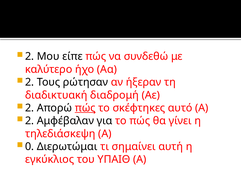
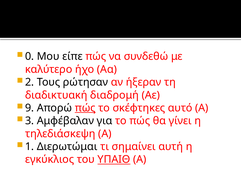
2 at (30, 56): 2 -> 0
2 at (30, 108): 2 -> 9
2 at (30, 121): 2 -> 3
0: 0 -> 1
ΥΠΑΙΘ underline: none -> present
